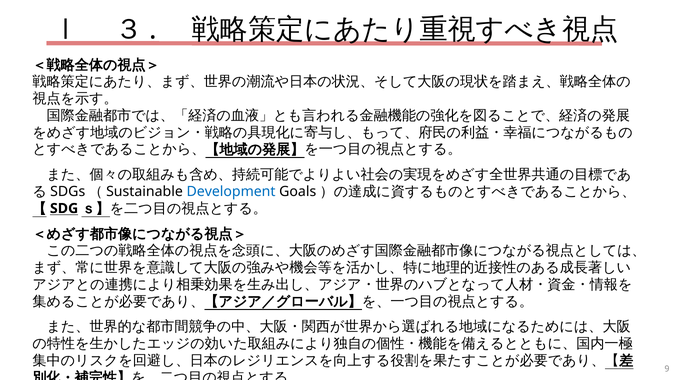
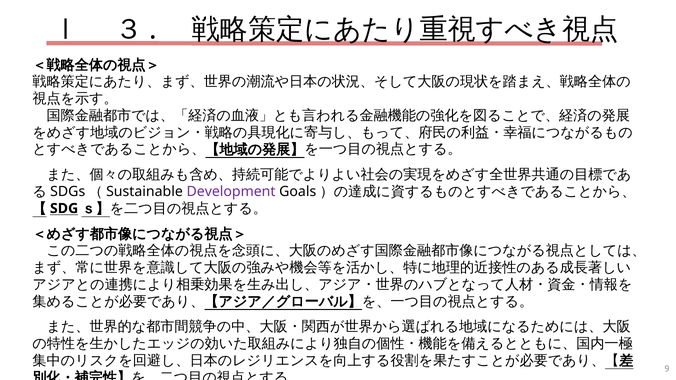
Development colour: blue -> purple
